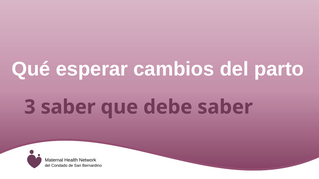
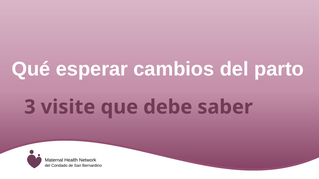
3 saber: saber -> visite
